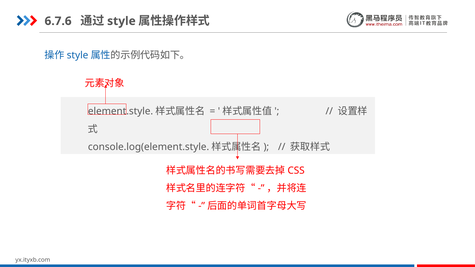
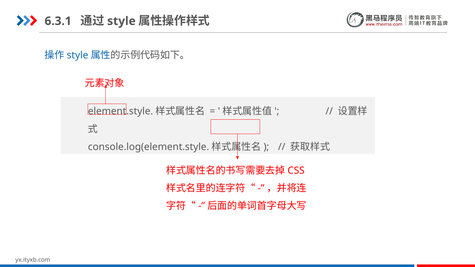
6.7.6: 6.7.6 -> 6.3.1
